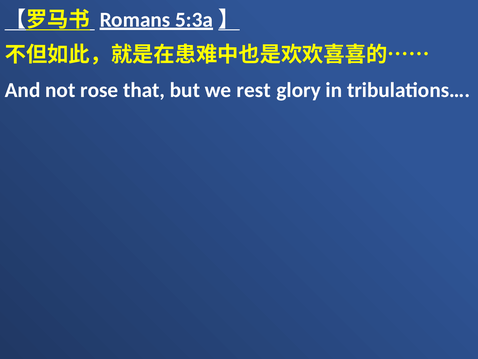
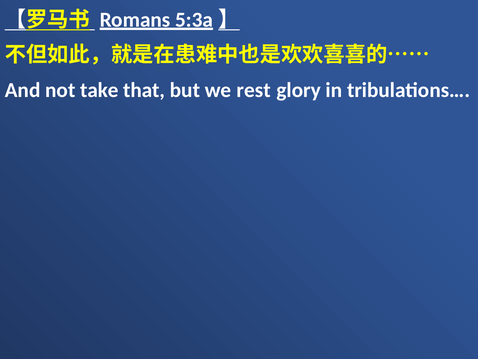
rose: rose -> take
